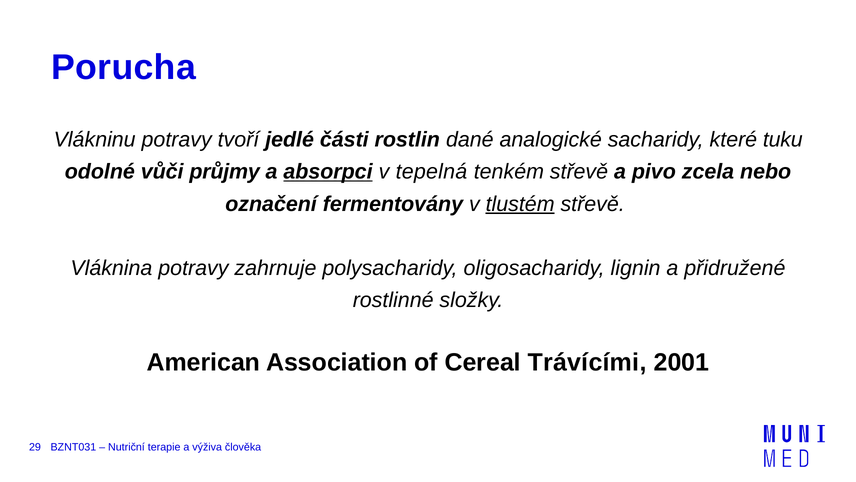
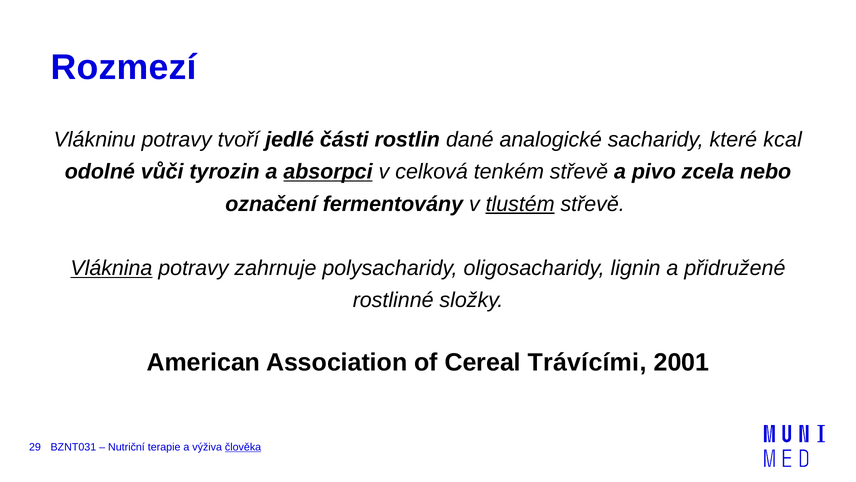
Porucha: Porucha -> Rozmezí
tuku: tuku -> kcal
průjmy: průjmy -> tyrozin
tepelná: tepelná -> celková
Vláknina underline: none -> present
člověka underline: none -> present
